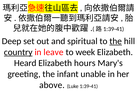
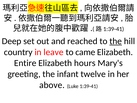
spiritual: spiritual -> reached
country underline: present -> none
week: week -> came
Heard: Heard -> Entire
unable: unable -> twelve
